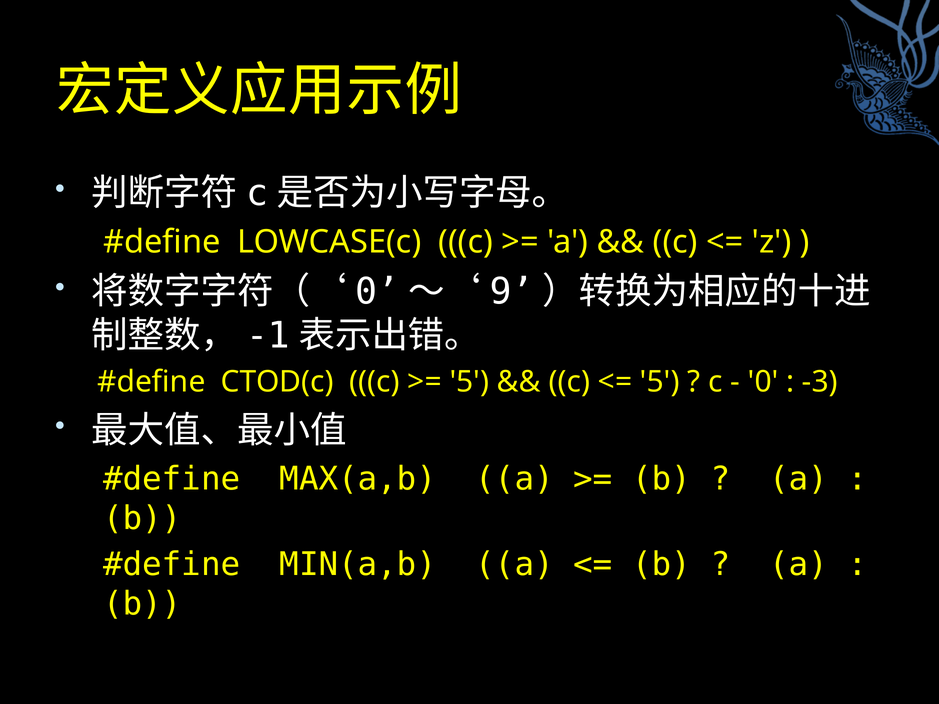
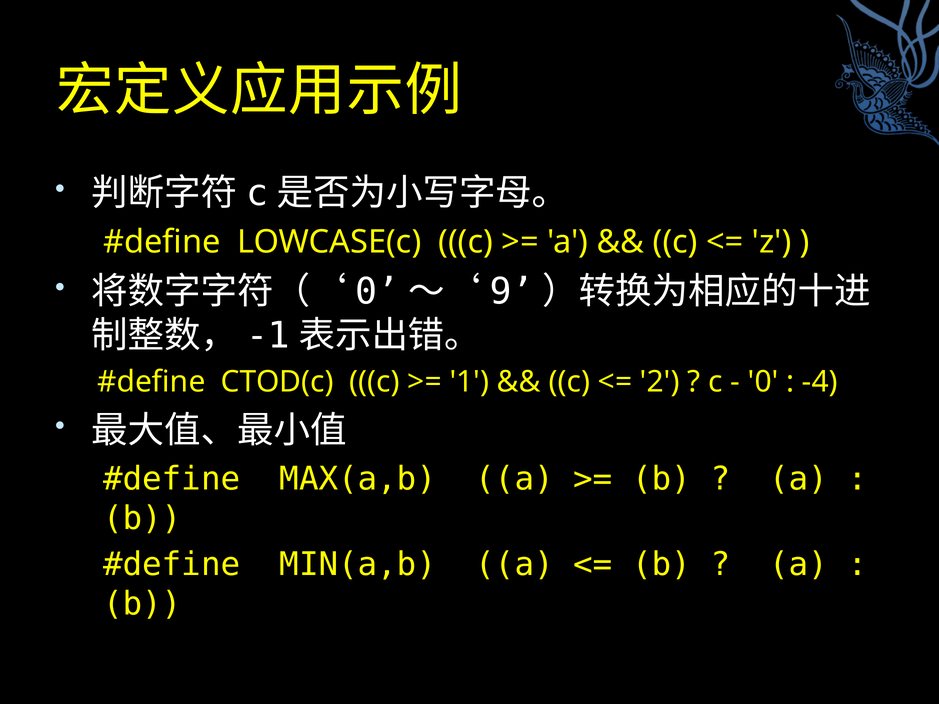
5 at (469, 382): 5 -> 1
5 at (660, 382): 5 -> 2
-3: -3 -> -4
